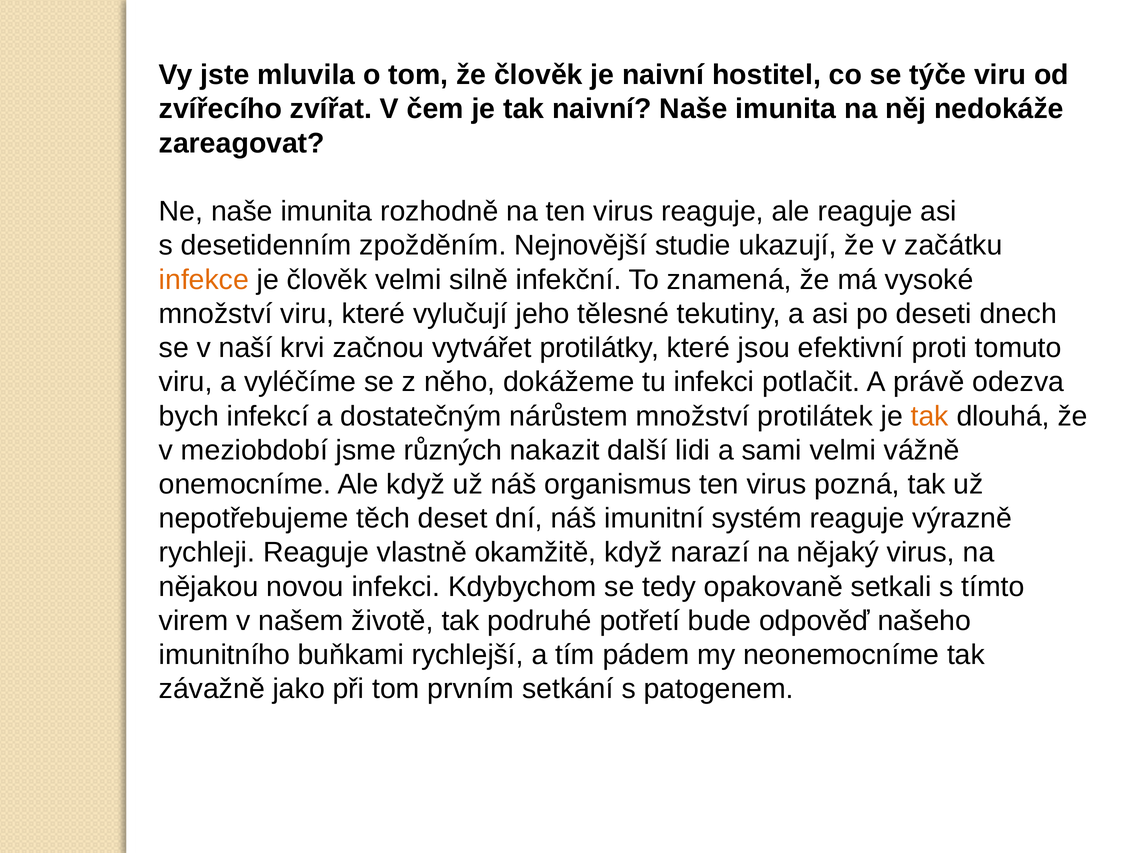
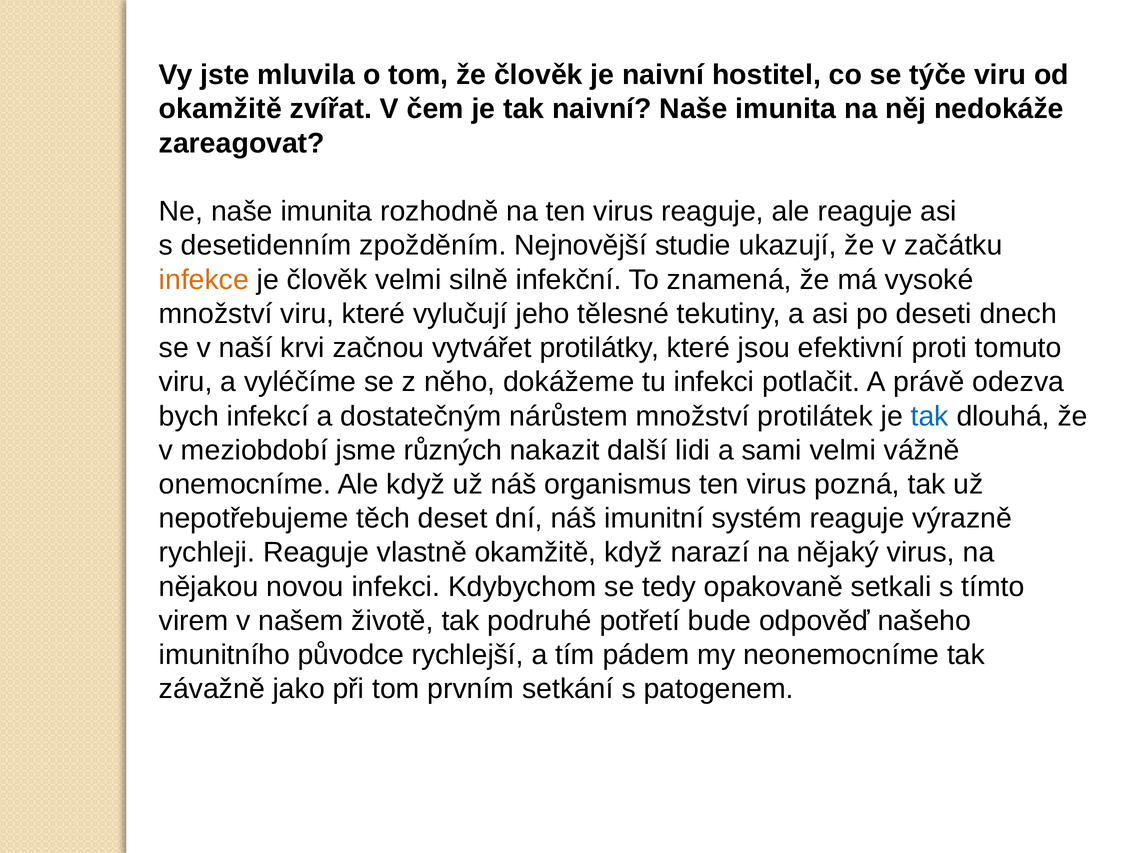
zvířecího at (221, 109): zvířecího -> okamžitě
tak at (930, 416) colour: orange -> blue
buňkami: buňkami -> původce
